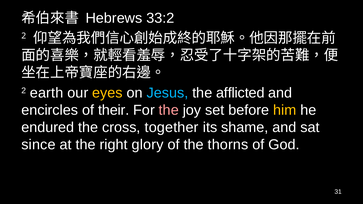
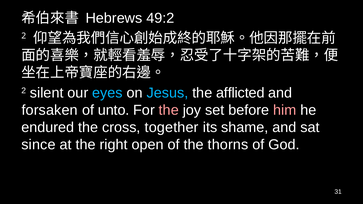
33:2: 33:2 -> 49:2
earth: earth -> silent
eyes colour: yellow -> light blue
encircles: encircles -> forsaken
their: their -> unto
him colour: yellow -> pink
glory: glory -> open
